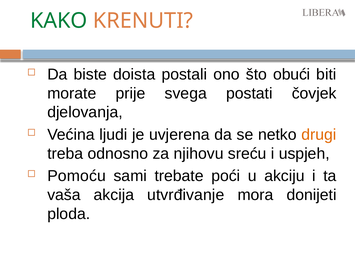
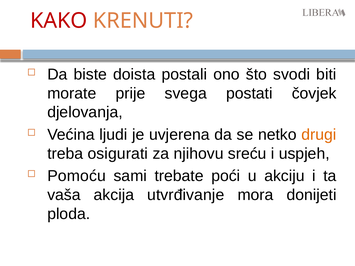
KAKO colour: green -> red
obući: obući -> svodi
odnosno: odnosno -> osigurati
